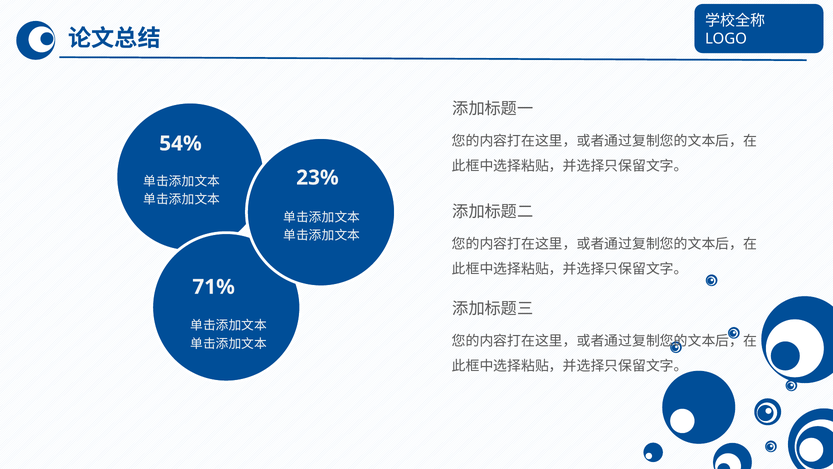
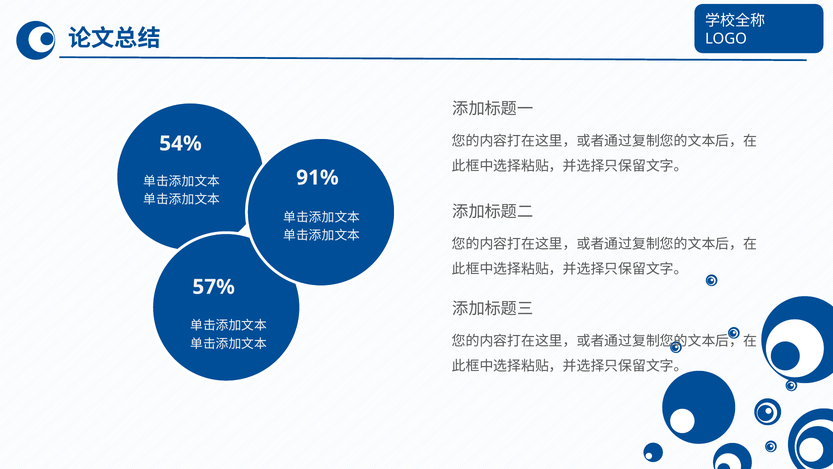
23%: 23% -> 91%
71%: 71% -> 57%
